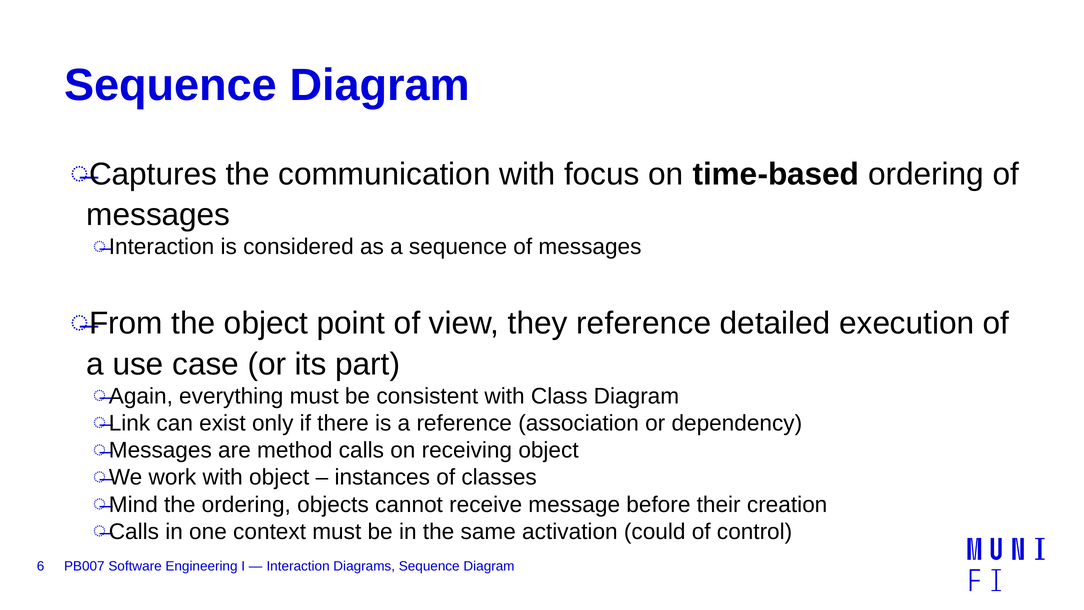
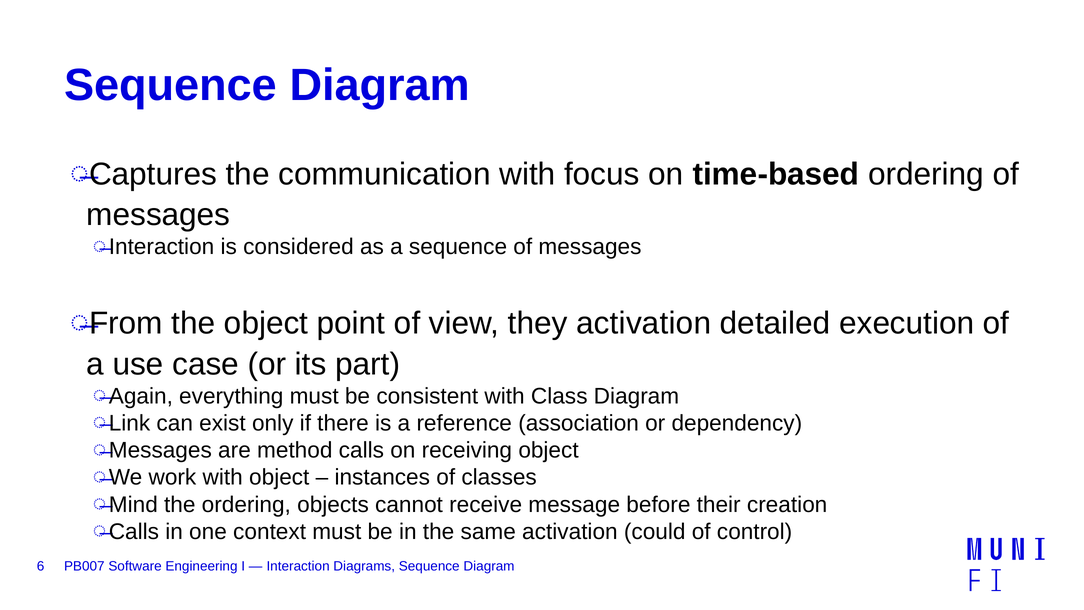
they reference: reference -> activation
